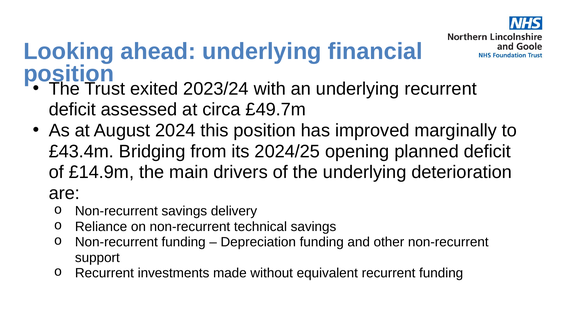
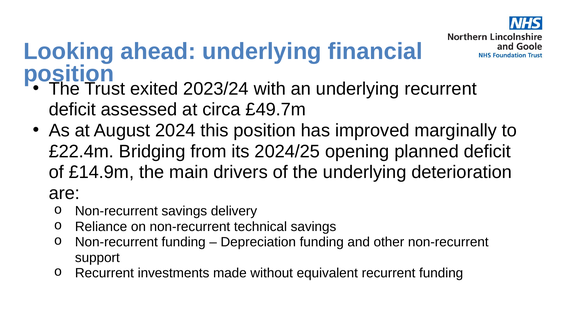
£43.4m: £43.4m -> £22.4m
